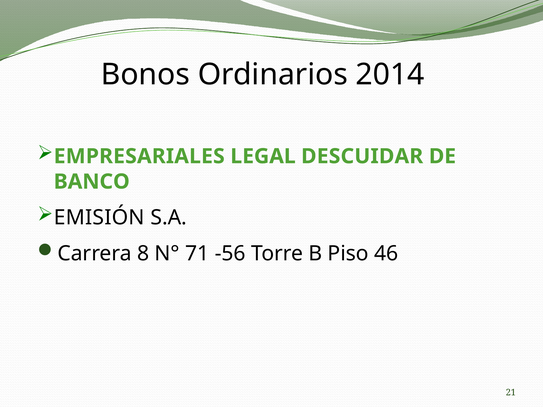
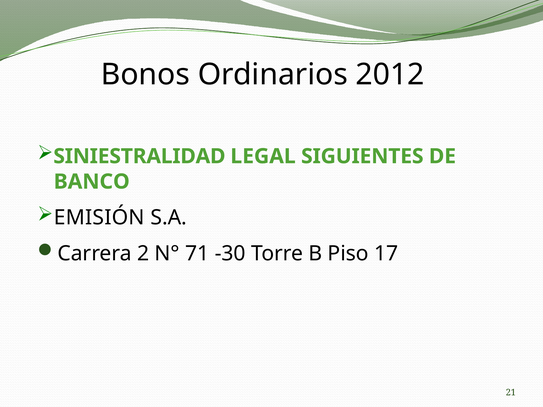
2014: 2014 -> 2012
EMPRESARIALES: EMPRESARIALES -> SINIESTRALIDAD
DESCUIDAR: DESCUIDAR -> SIGUIENTES
8: 8 -> 2
-56: -56 -> -30
46: 46 -> 17
